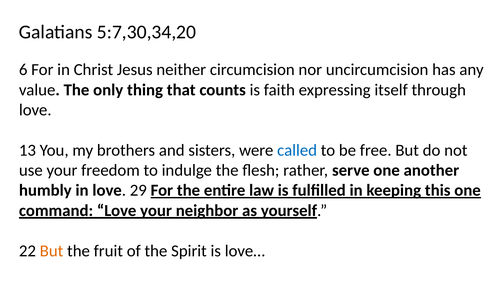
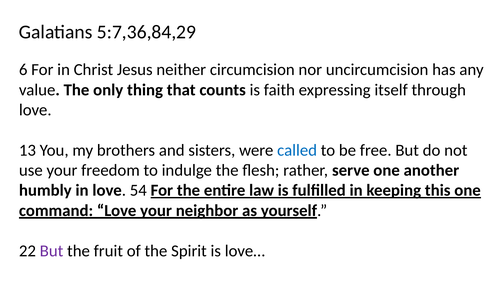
5:7,30,34,20: 5:7,30,34,20 -> 5:7,36,84,29
29: 29 -> 54
But at (52, 251) colour: orange -> purple
